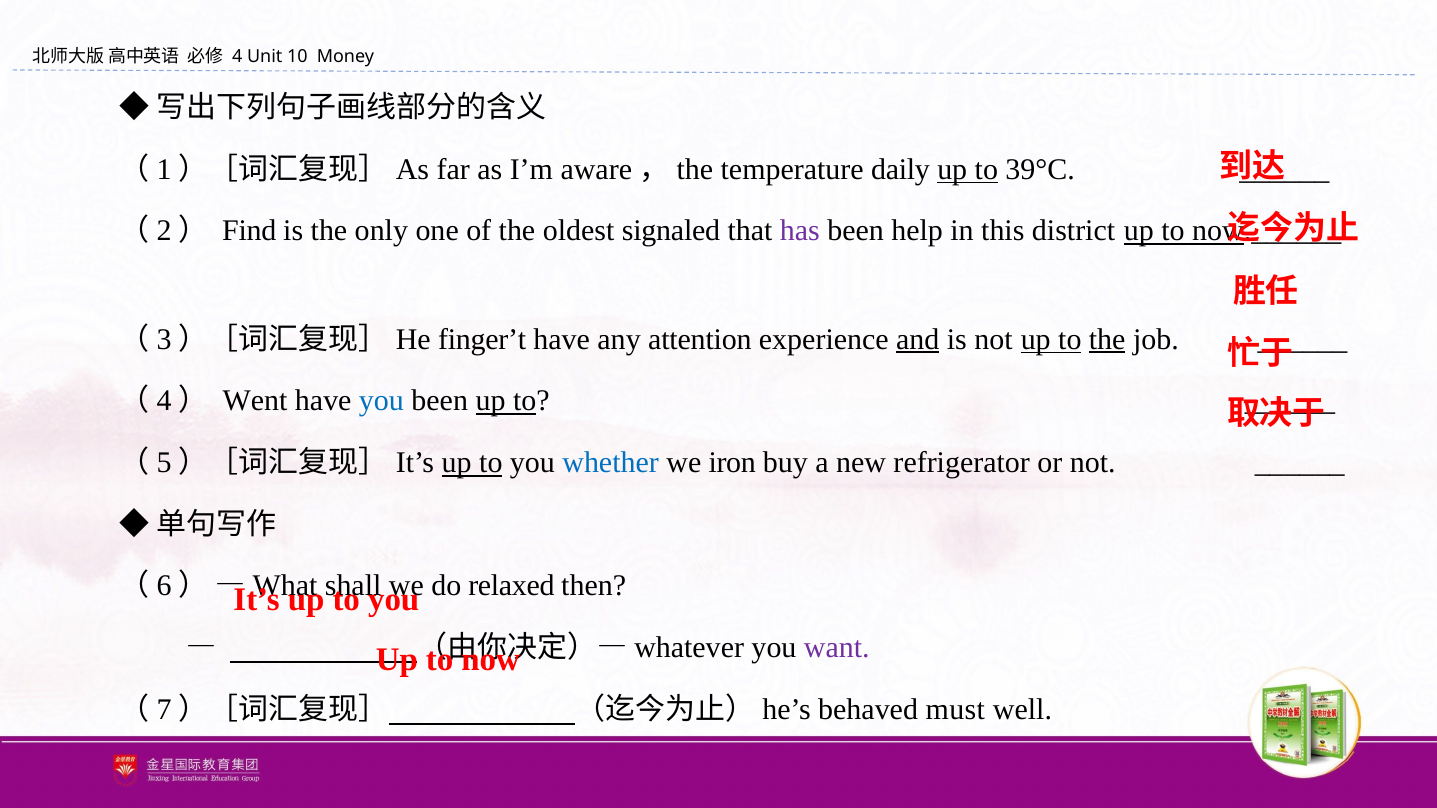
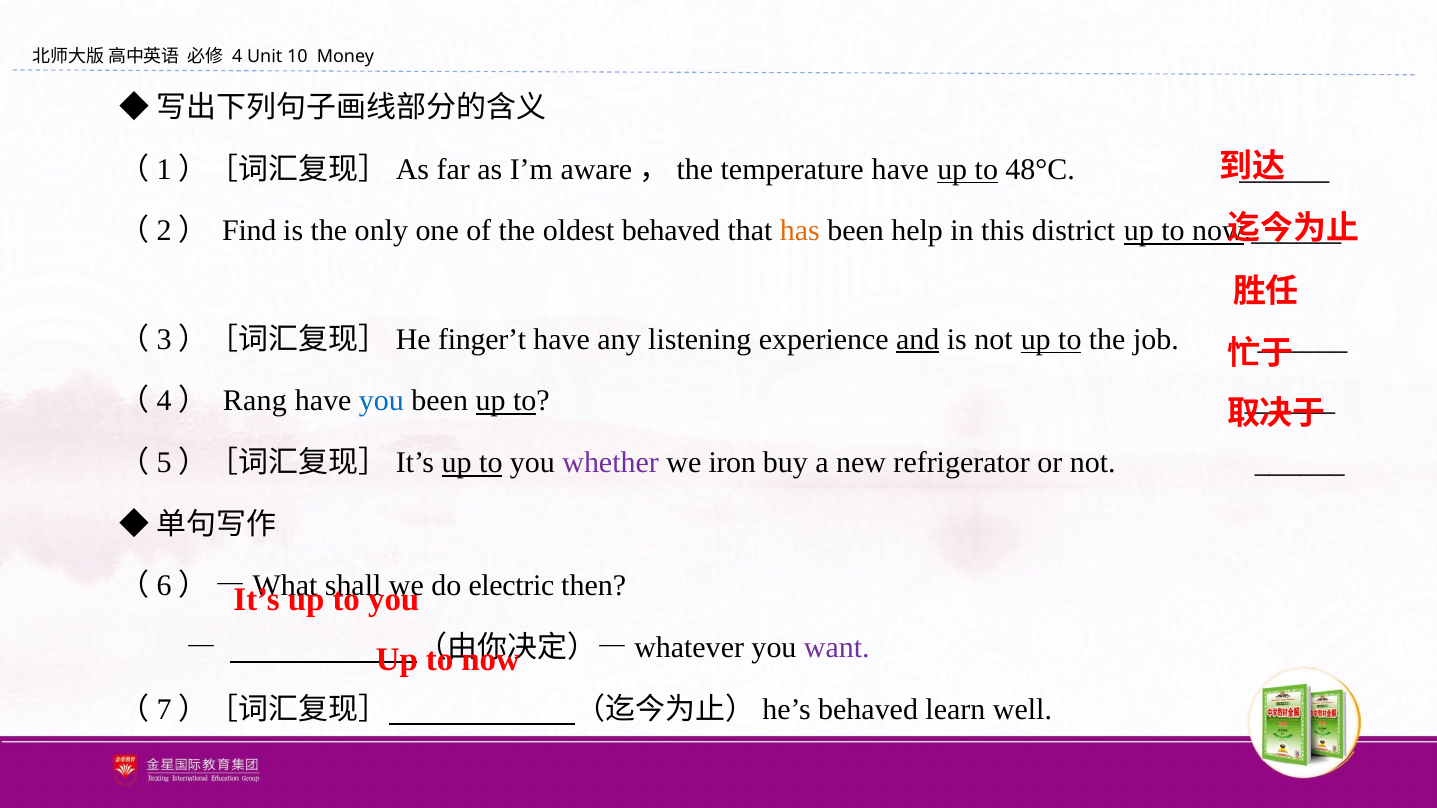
temperature daily: daily -> have
39°C: 39°C -> 48°C
oldest signaled: signaled -> behaved
has colour: purple -> orange
attention: attention -> listening
the at (1107, 340) underline: present -> none
Went: Went -> Rang
whether colour: blue -> purple
relaxed: relaxed -> electric
must: must -> learn
